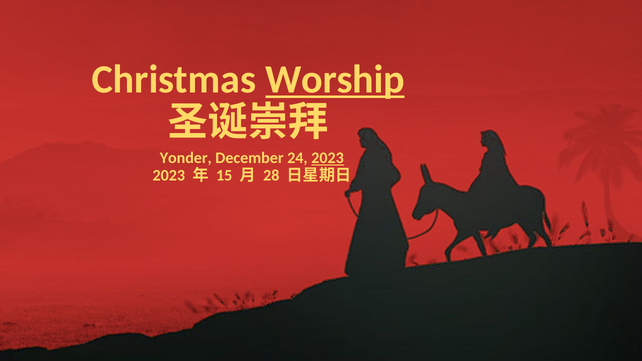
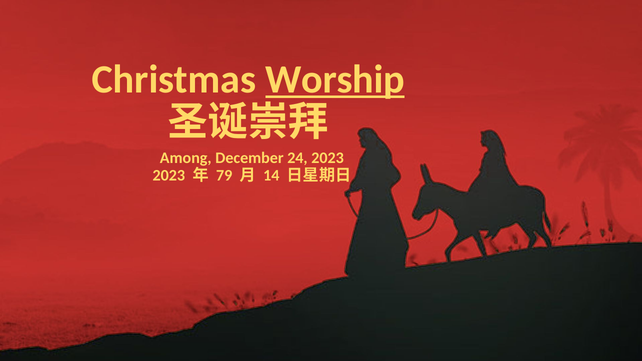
Yonder: Yonder -> Among
2023 at (328, 158) underline: present -> none
15: 15 -> 79
28: 28 -> 14
